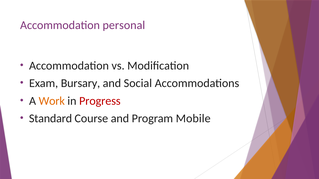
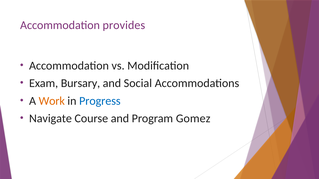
personal: personal -> provides
Progress colour: red -> blue
Standard: Standard -> Navigate
Mobile: Mobile -> Gomez
